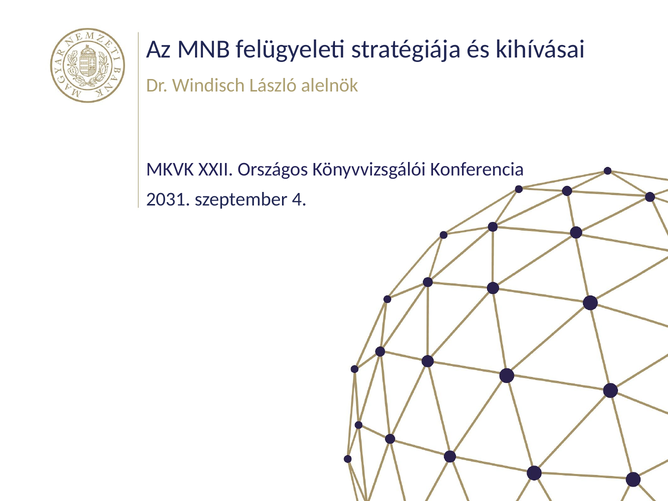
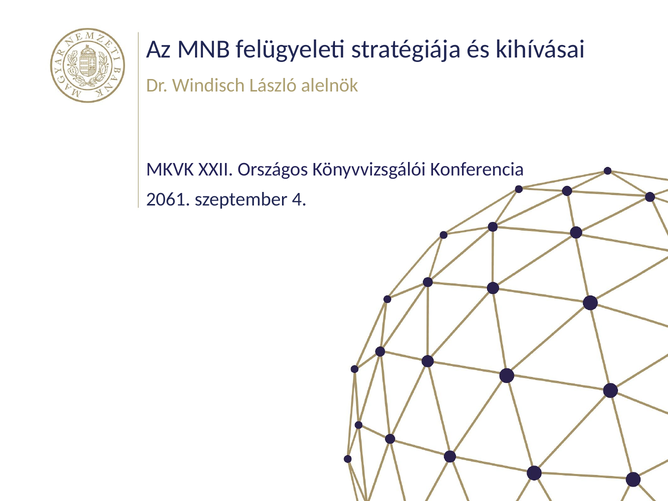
2031: 2031 -> 2061
